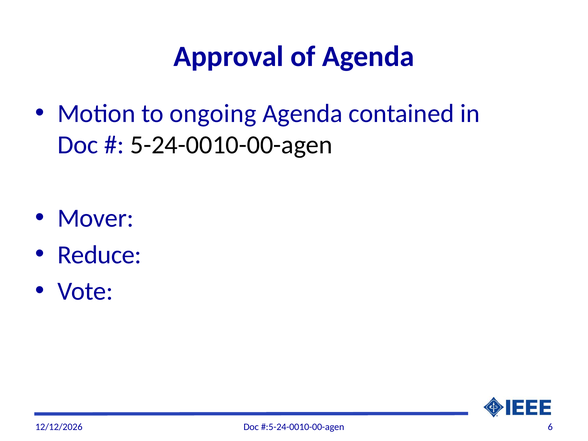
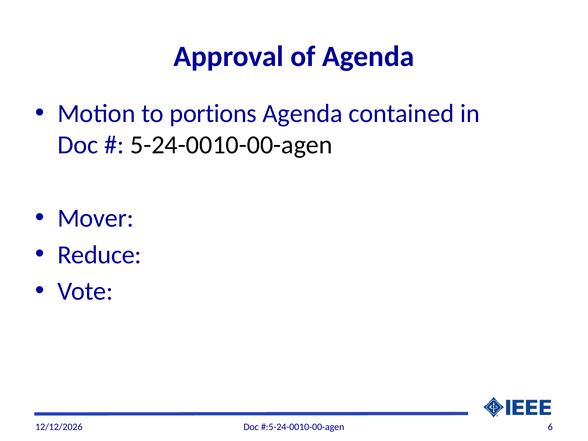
ongoing: ongoing -> portions
